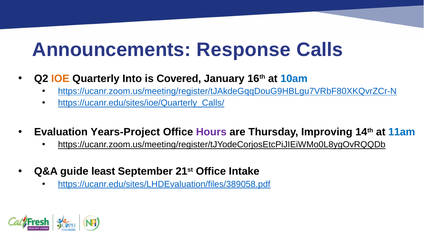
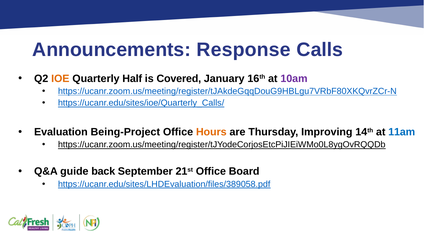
Into: Into -> Half
10am colour: blue -> purple
Years-Project: Years-Project -> Being-Project
Hours colour: purple -> orange
least: least -> back
Intake: Intake -> Board
